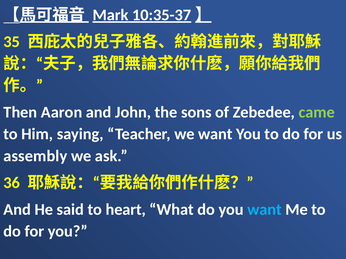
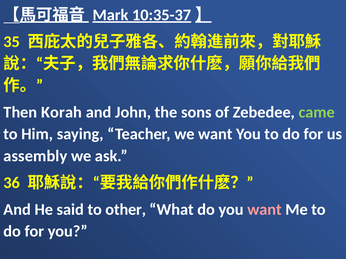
Aaron: Aaron -> Korah
heart: heart -> other
want at (264, 210) colour: light blue -> pink
